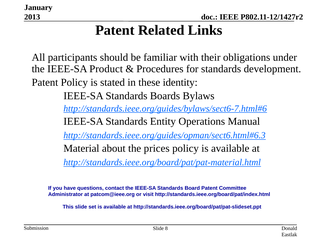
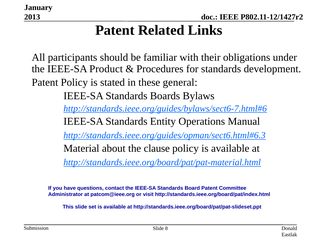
identity: identity -> general
prices: prices -> clause
